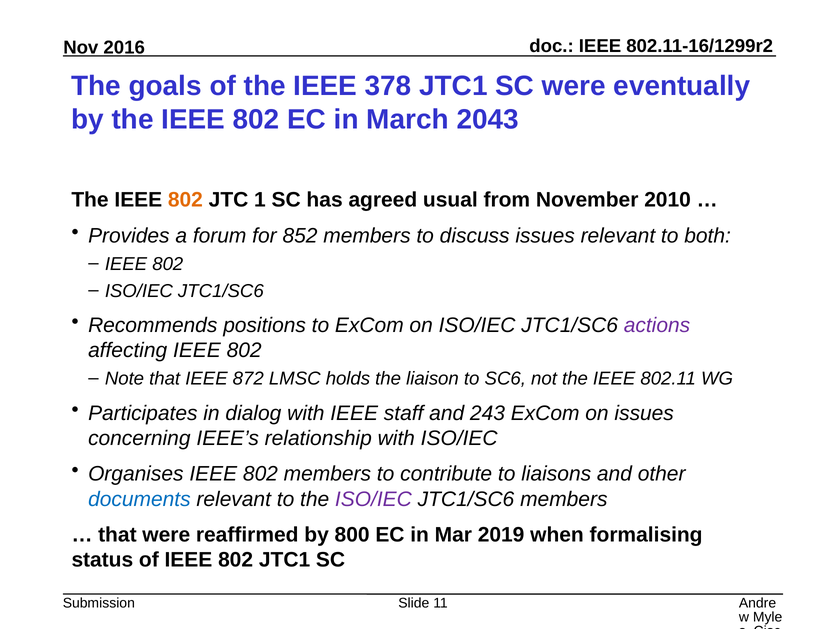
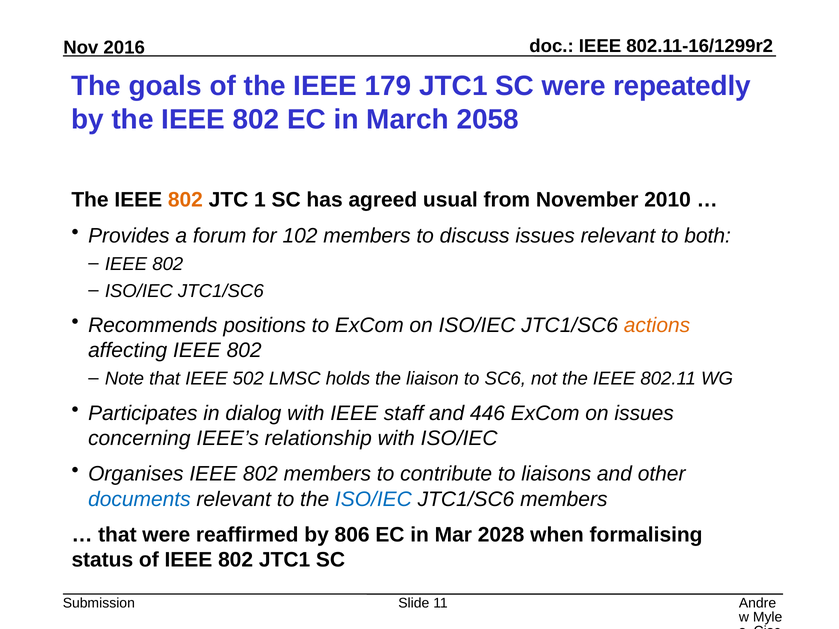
378: 378 -> 179
eventually: eventually -> repeatedly
2043: 2043 -> 2058
852: 852 -> 102
actions colour: purple -> orange
872: 872 -> 502
243: 243 -> 446
ISO/IEC at (373, 499) colour: purple -> blue
800: 800 -> 806
2019: 2019 -> 2028
